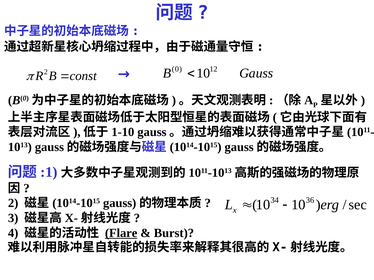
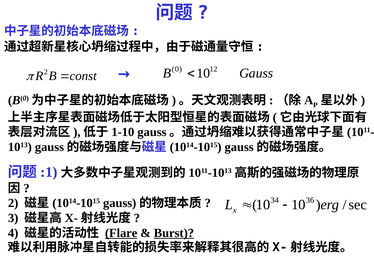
Burst underline: none -> present
